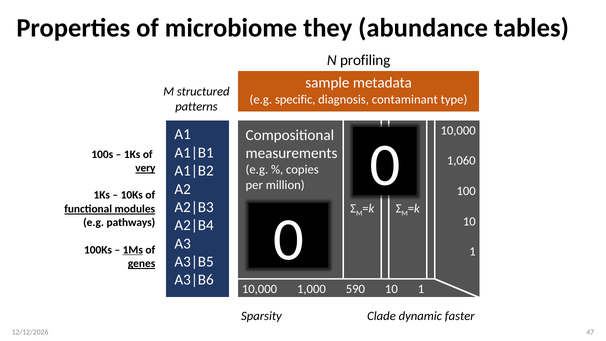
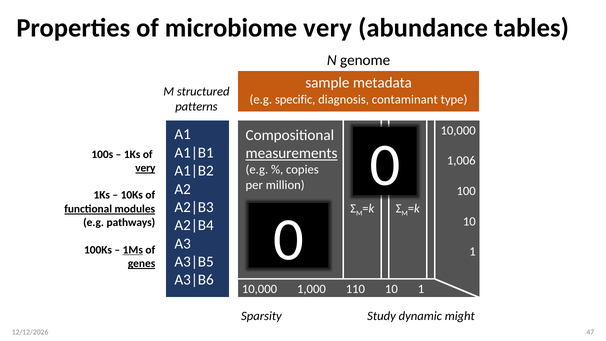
microbiome they: they -> very
profiling: profiling -> genome
measurements underline: none -> present
1,060: 1,060 -> 1,006
590: 590 -> 110
Clade: Clade -> Study
faster: faster -> might
